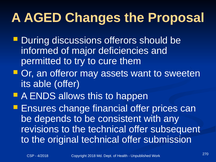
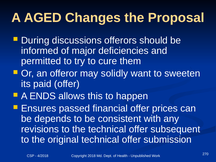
assets: assets -> solidly
able: able -> paid
change: change -> passed
